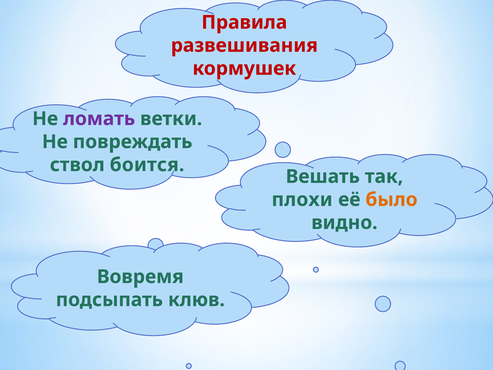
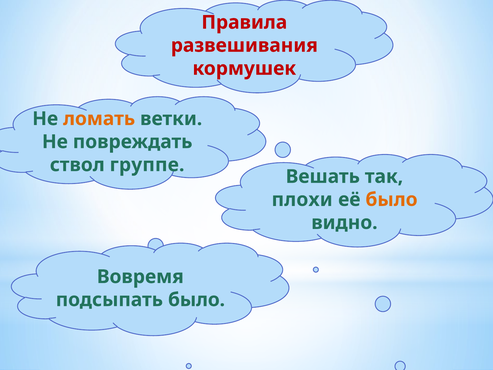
ломать colour: purple -> orange
боится: боится -> группе
подсыпать клюв: клюв -> было
